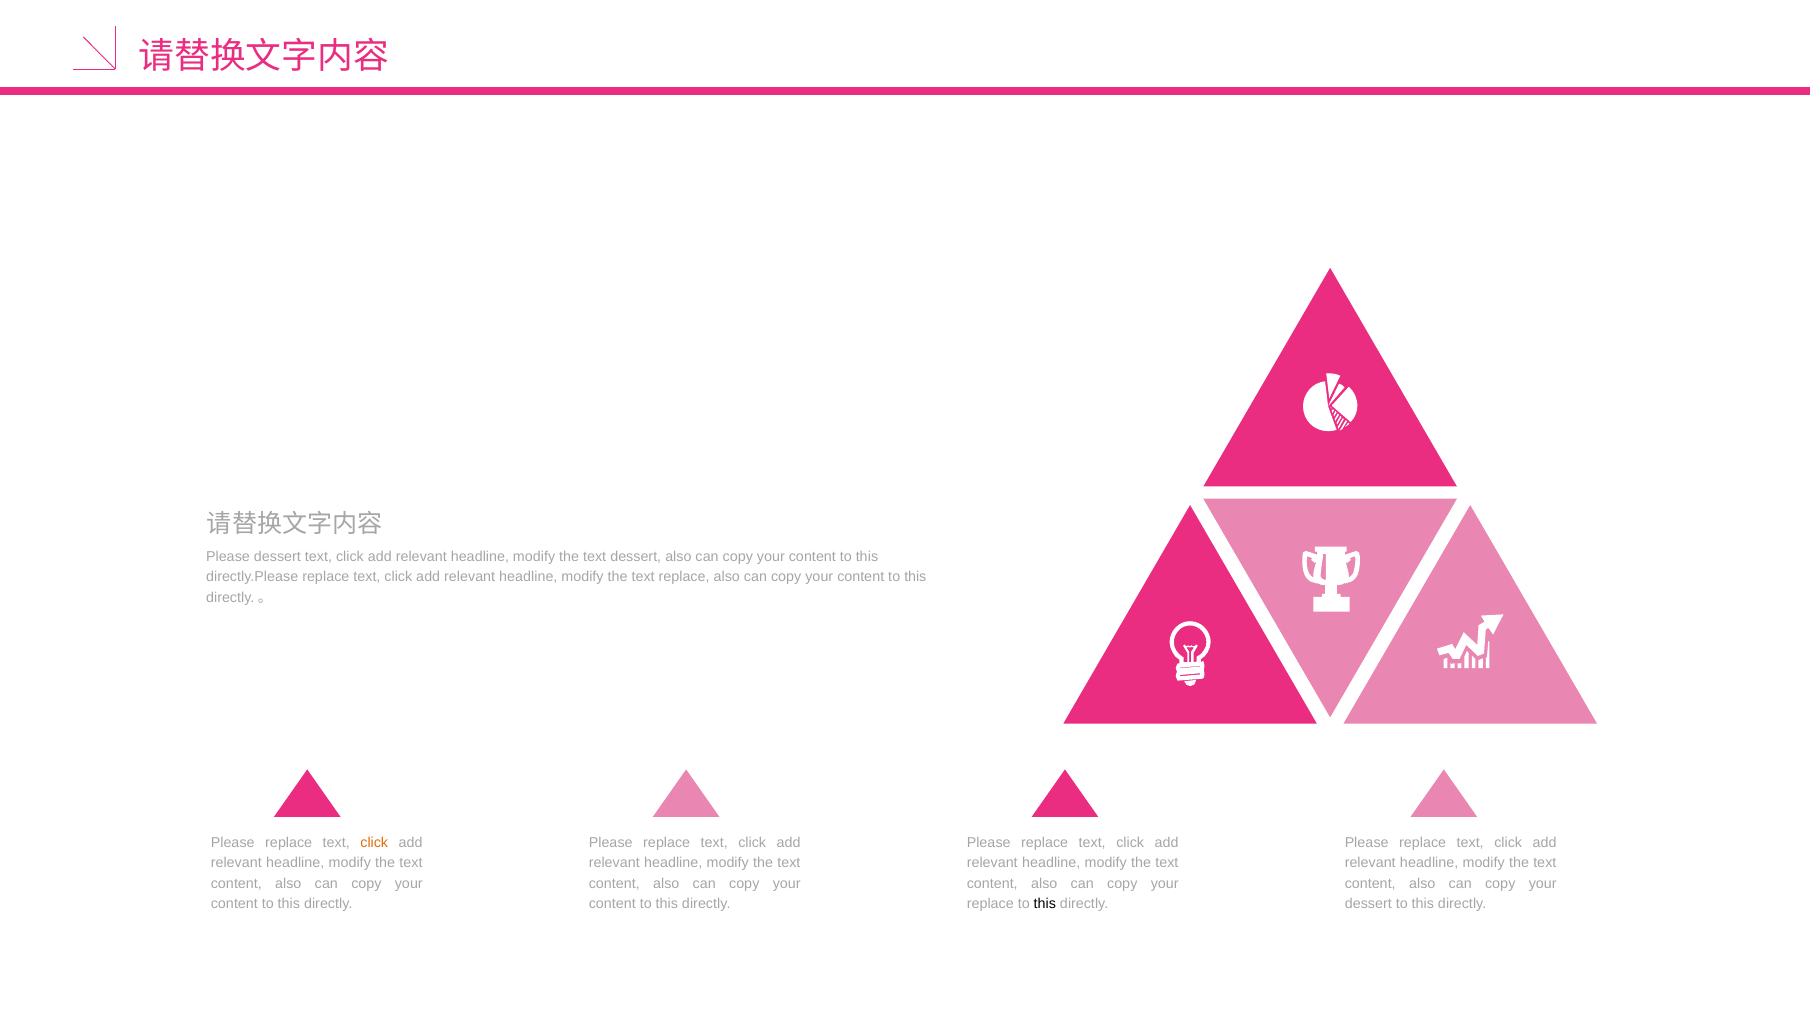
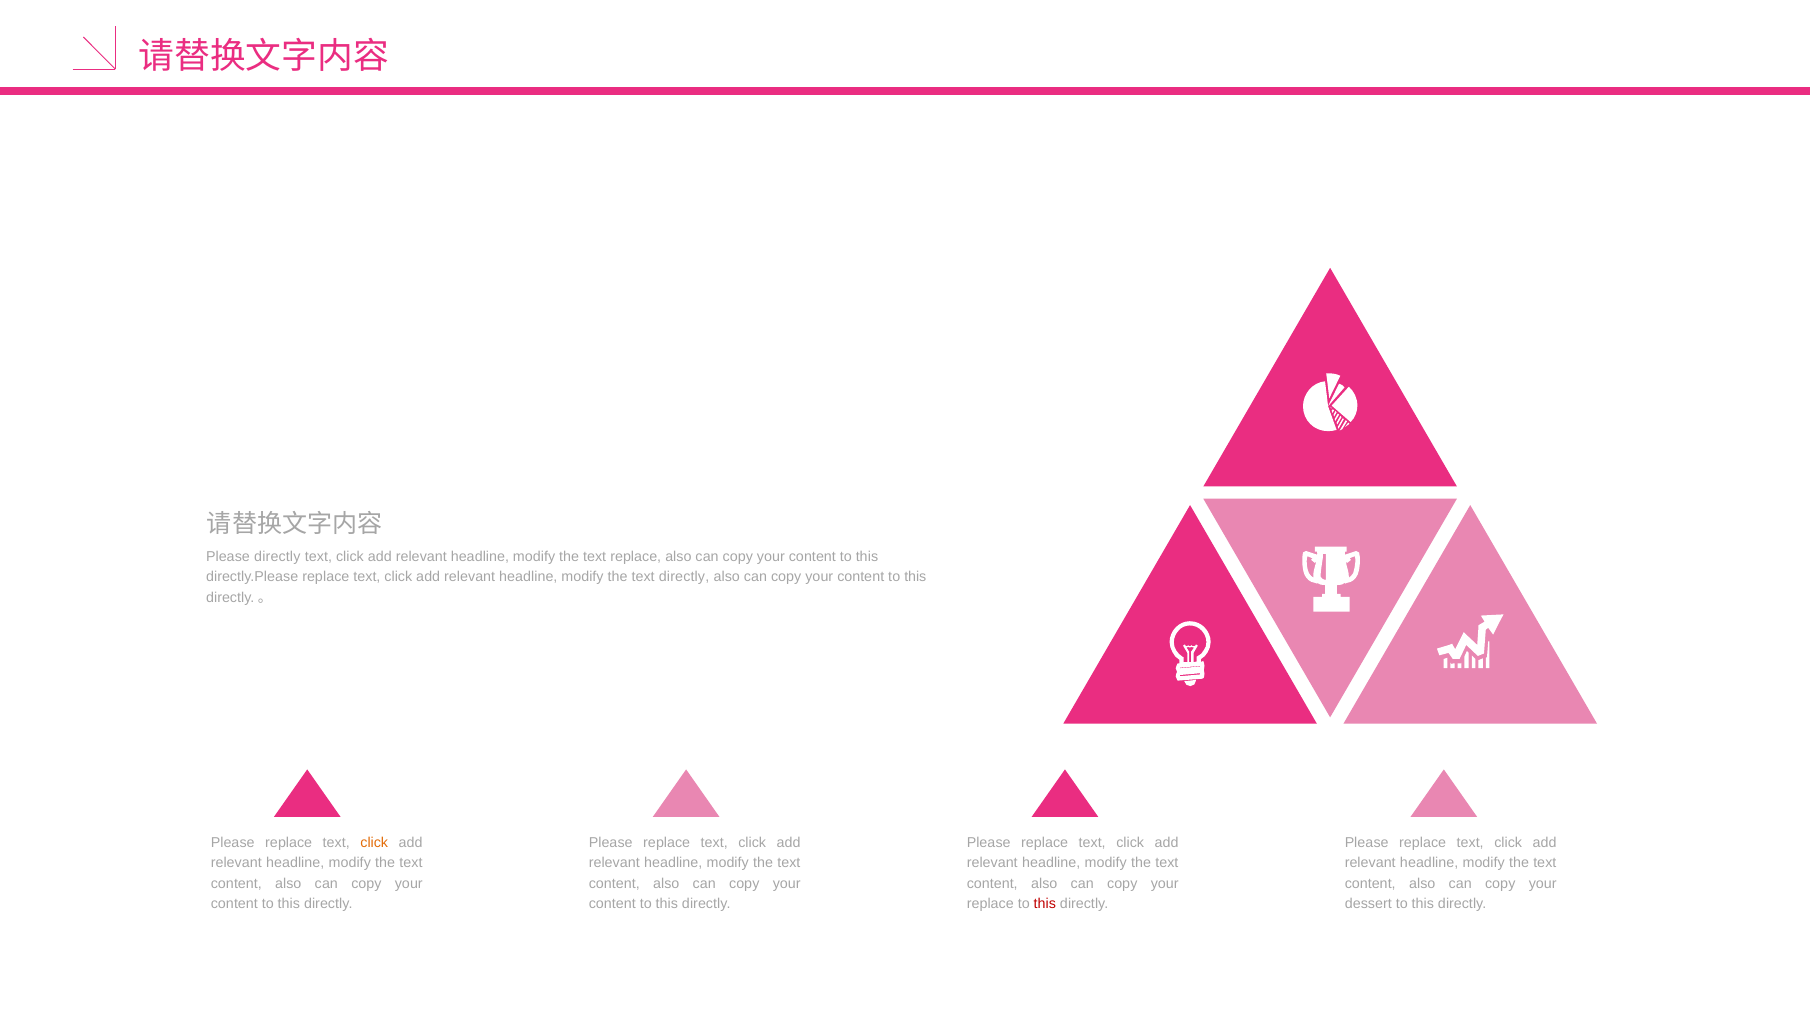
Please dessert: dessert -> directly
text dessert: dessert -> replace
text replace: replace -> directly
this at (1045, 904) colour: black -> red
